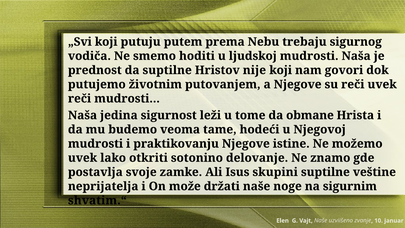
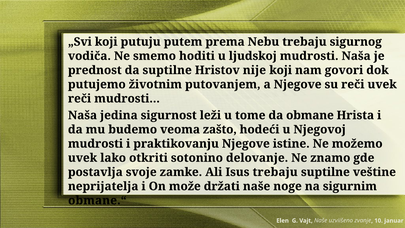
tame: tame -> zašto
Isus skupini: skupini -> trebaju
shvatim.“: shvatim.“ -> obmane.“
